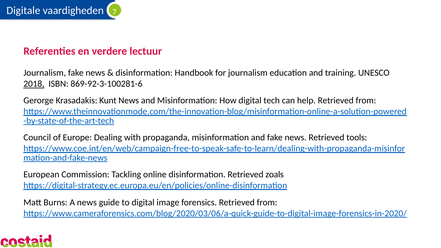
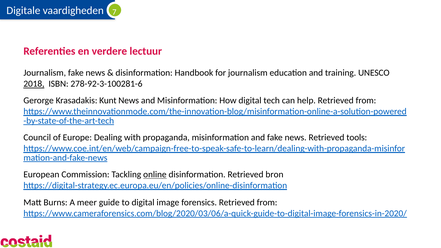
869-92-3-100281-6: 869-92-3-100281-6 -> 278-92-3-100281-6
online underline: none -> present
zoals: zoals -> bron
A news: news -> meer
